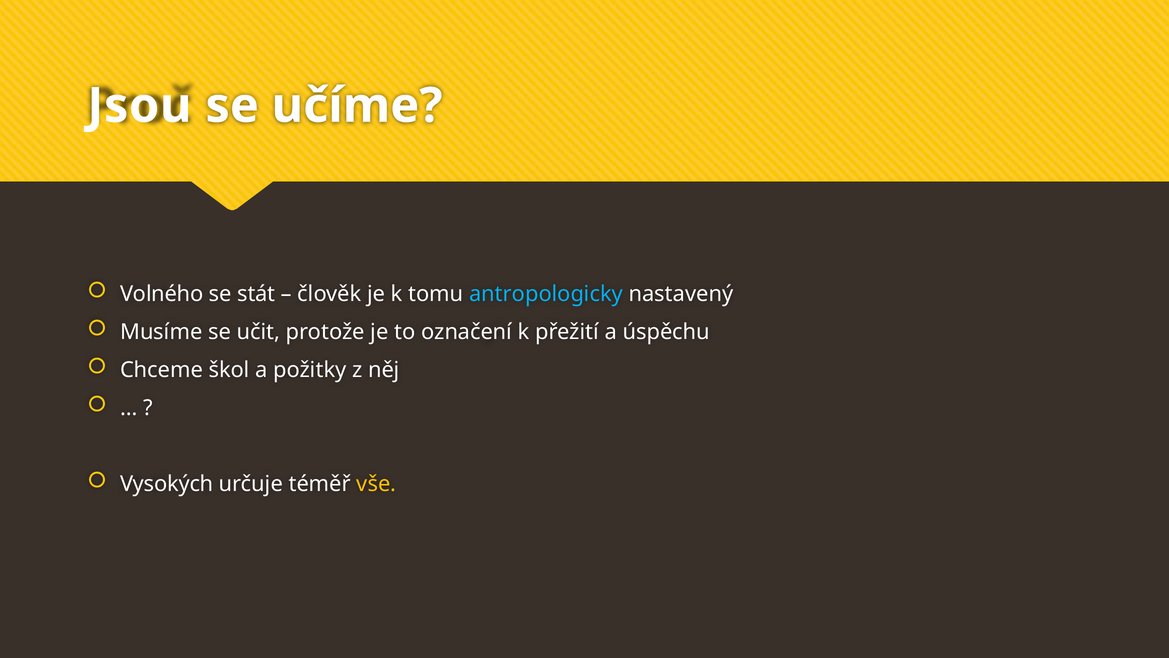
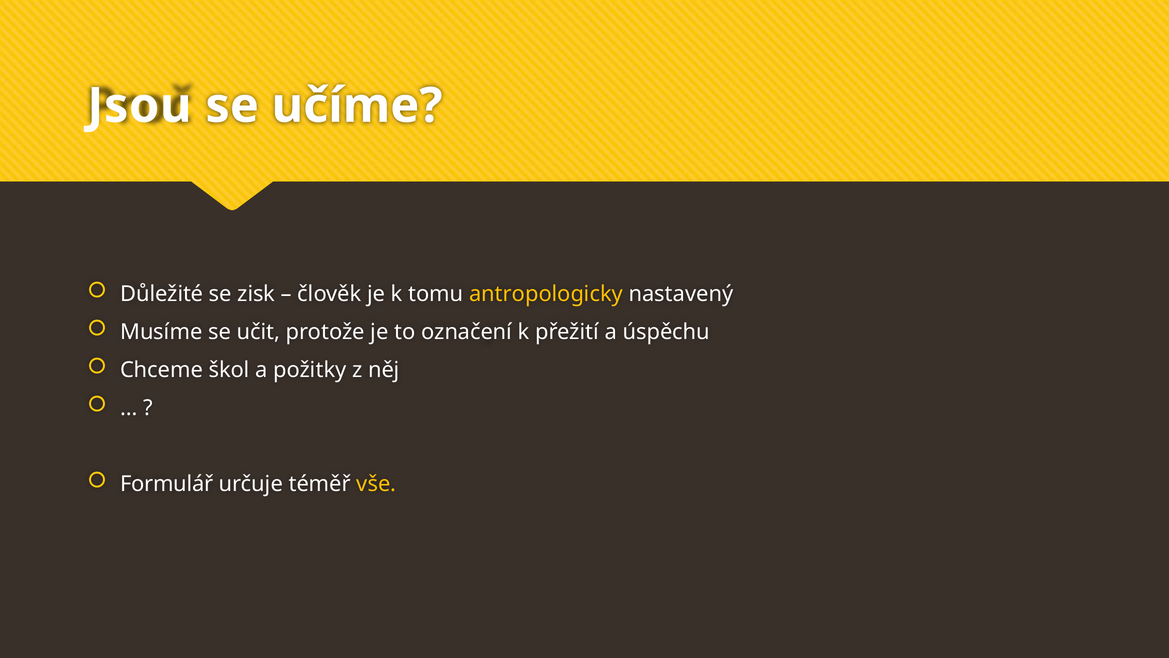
Volného: Volného -> Důležité
stát: stát -> zisk
antropologicky colour: light blue -> yellow
Vysokých: Vysokých -> Formulář
